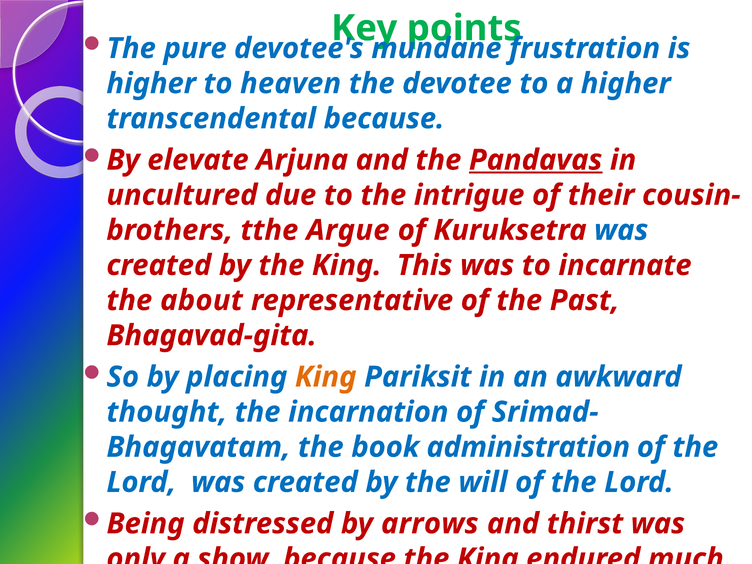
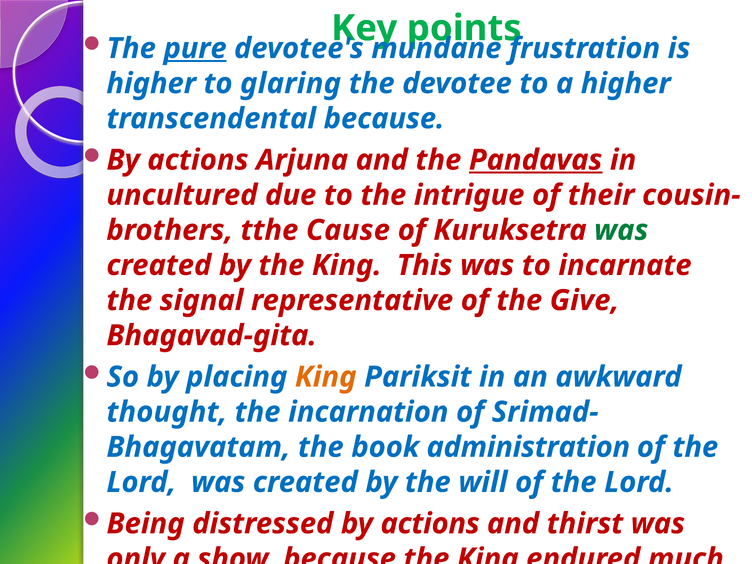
pure underline: none -> present
to heaven: heaven -> glaring
elevate at (198, 160): elevate -> actions
Argue: Argue -> Cause
was at (621, 230) colour: blue -> green
about: about -> signal
Past: Past -> Give
distressed by arrows: arrows -> actions
